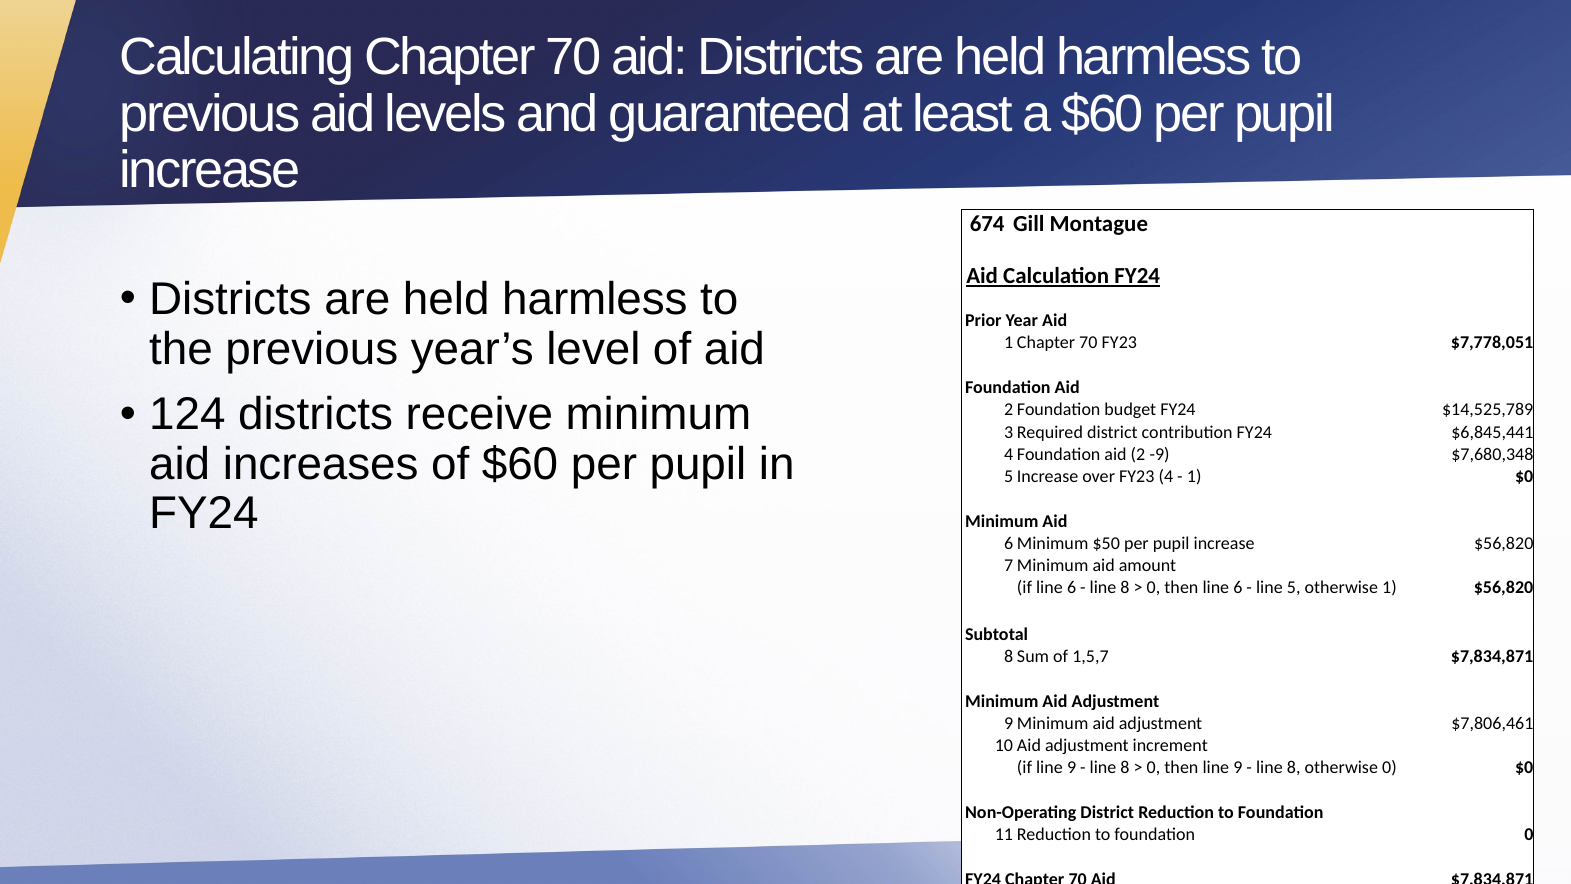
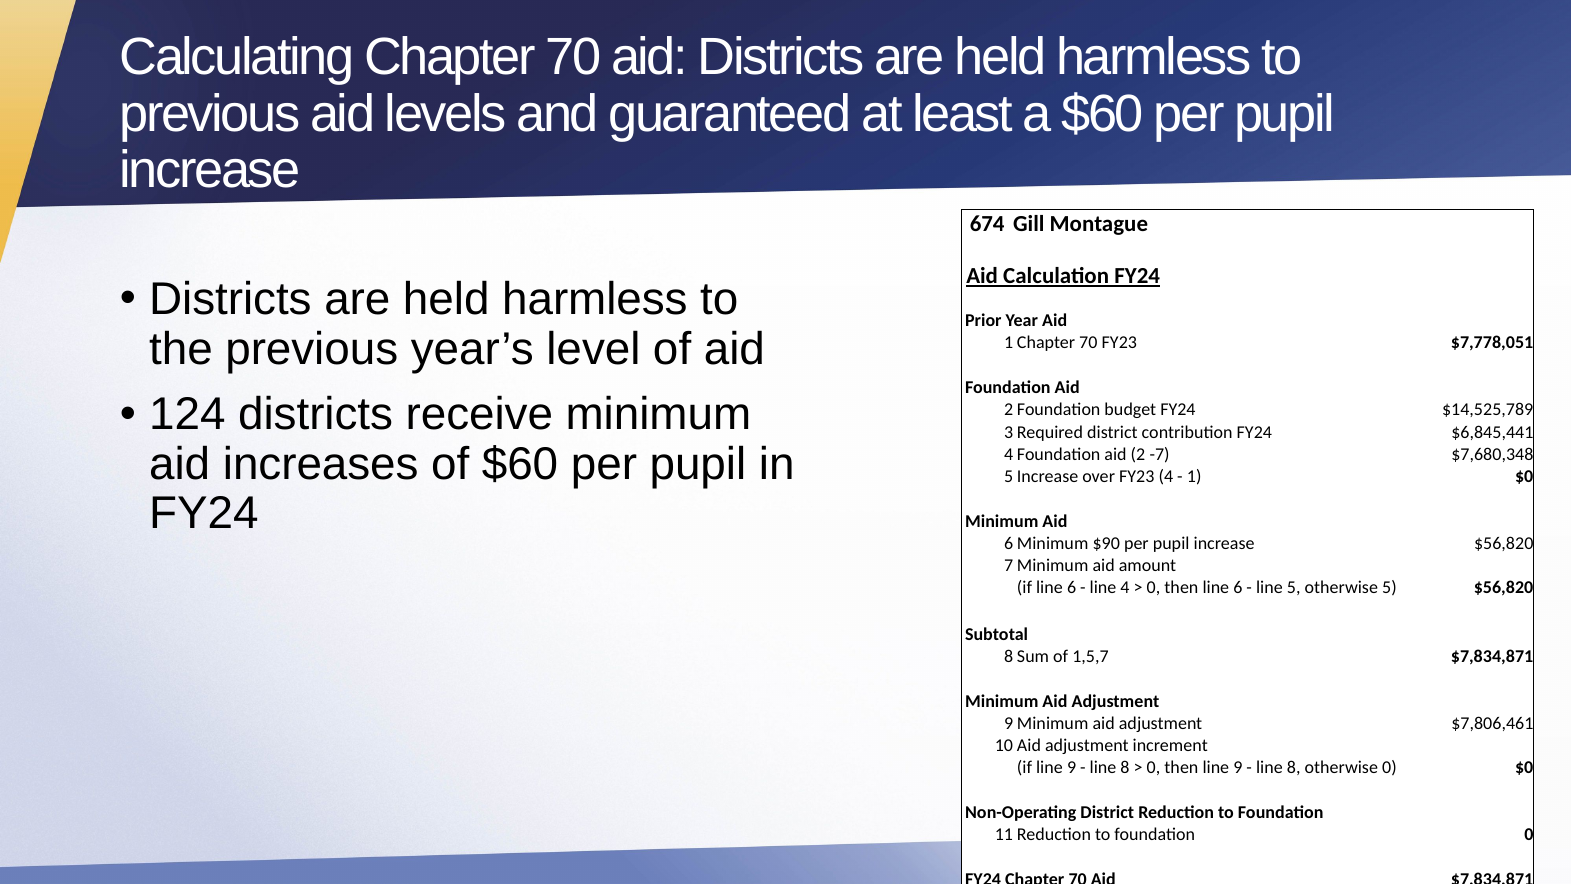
-9: -9 -> -7
$50: $50 -> $90
8 at (1125, 588): 8 -> 4
otherwise 1: 1 -> 5
